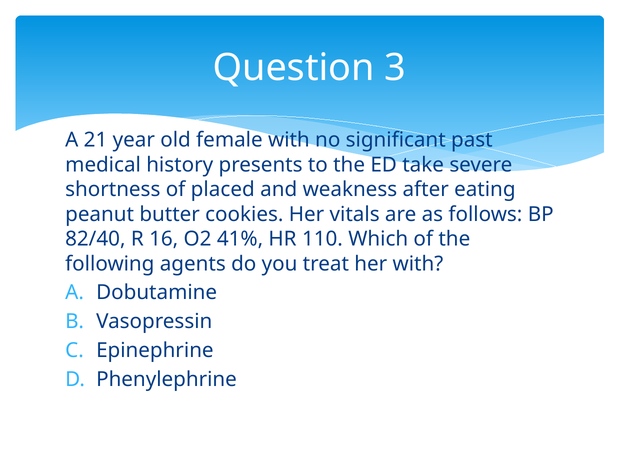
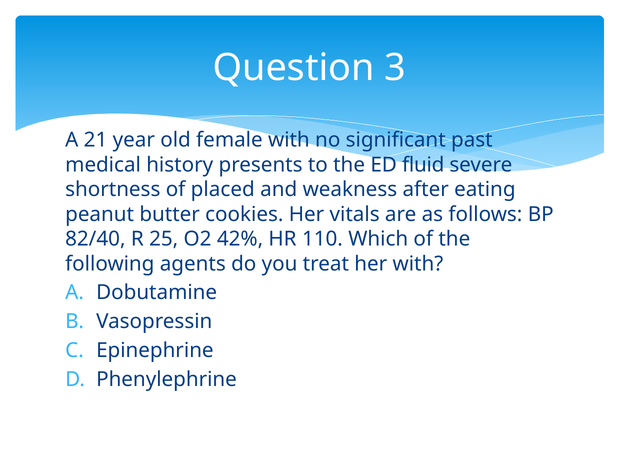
take: take -> fluid
16: 16 -> 25
41%: 41% -> 42%
